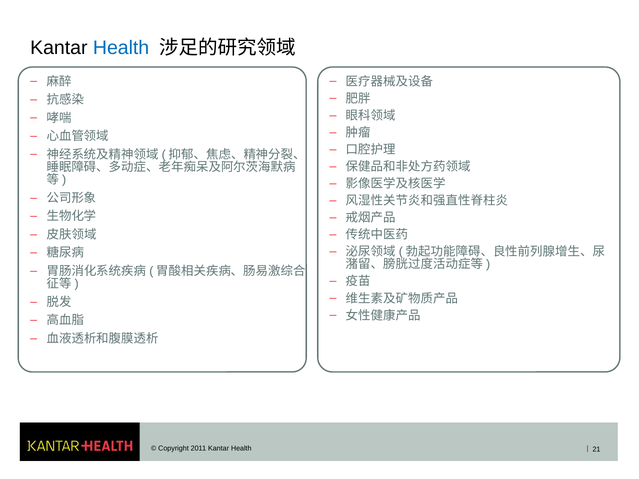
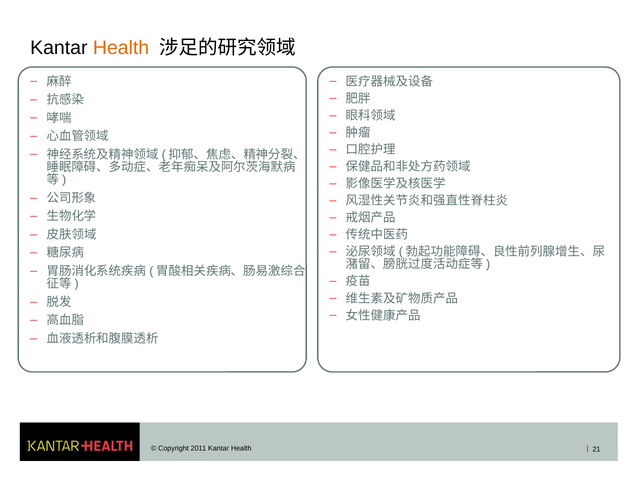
Health at (121, 48) colour: blue -> orange
